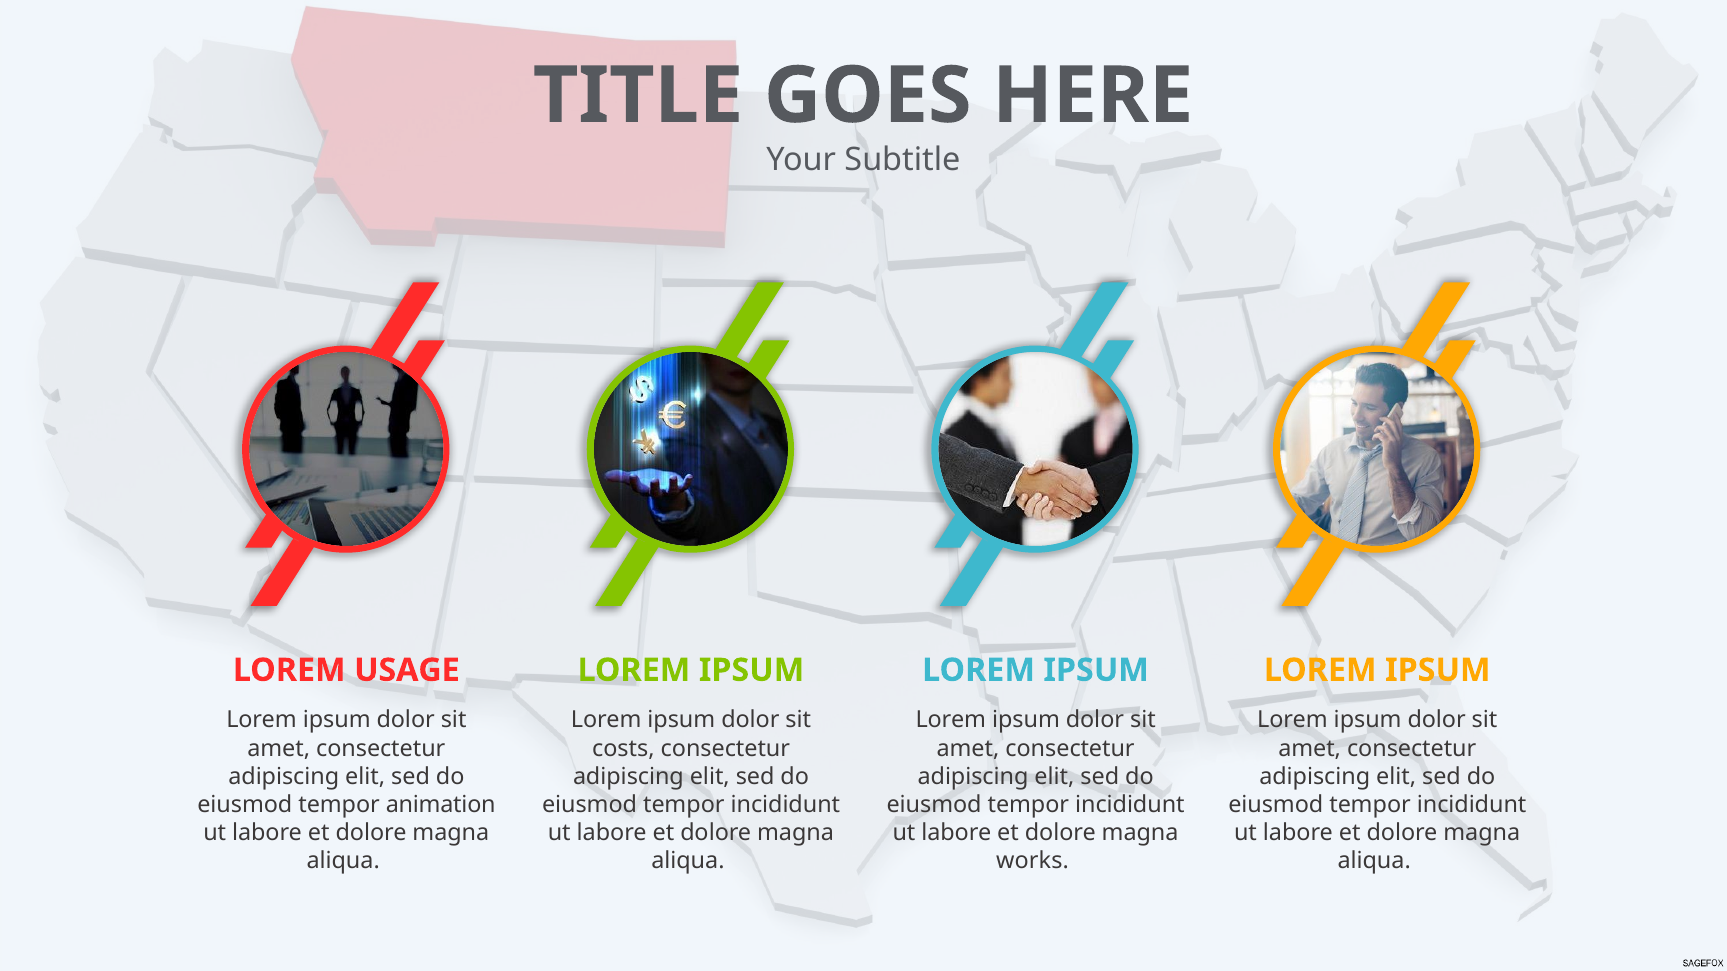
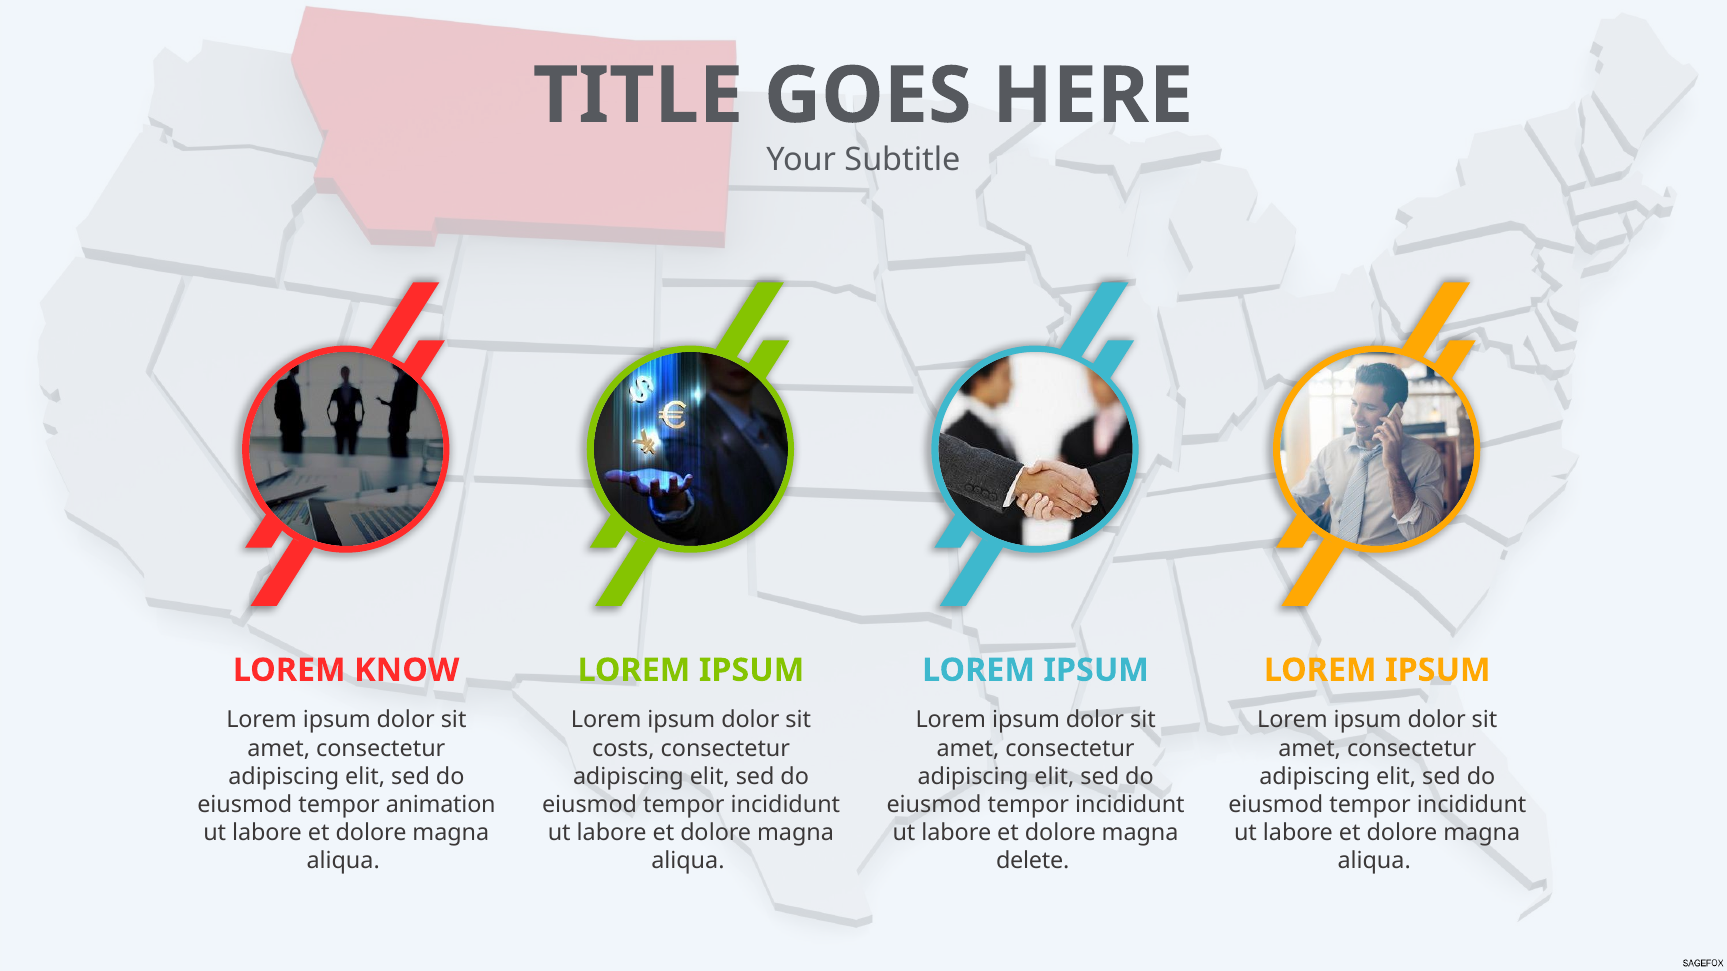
USAGE: USAGE -> KNOW
works: works -> delete
